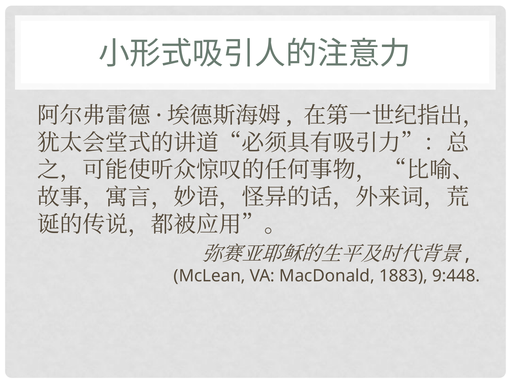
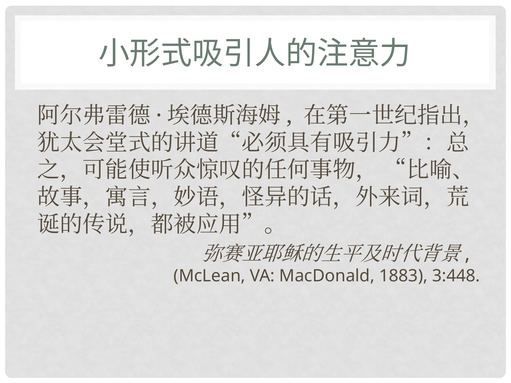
9:448: 9:448 -> 3:448
